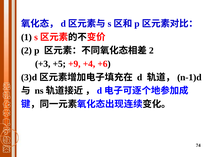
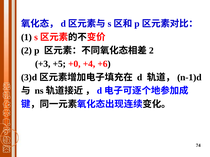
+9: +9 -> +0
